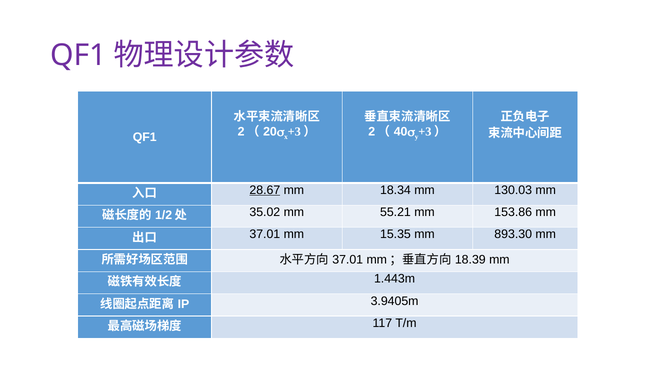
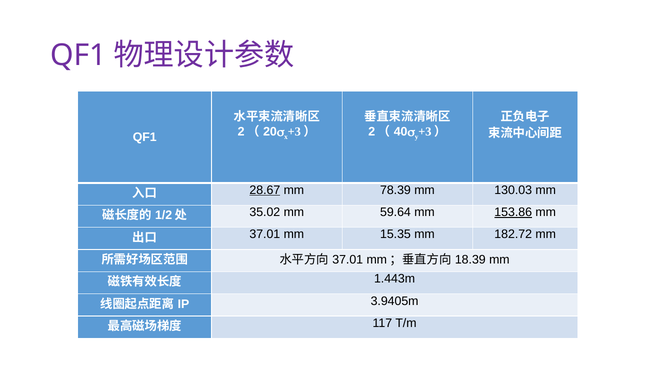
18.34: 18.34 -> 78.39
55.21: 55.21 -> 59.64
153.86 underline: none -> present
893.30: 893.30 -> 182.72
